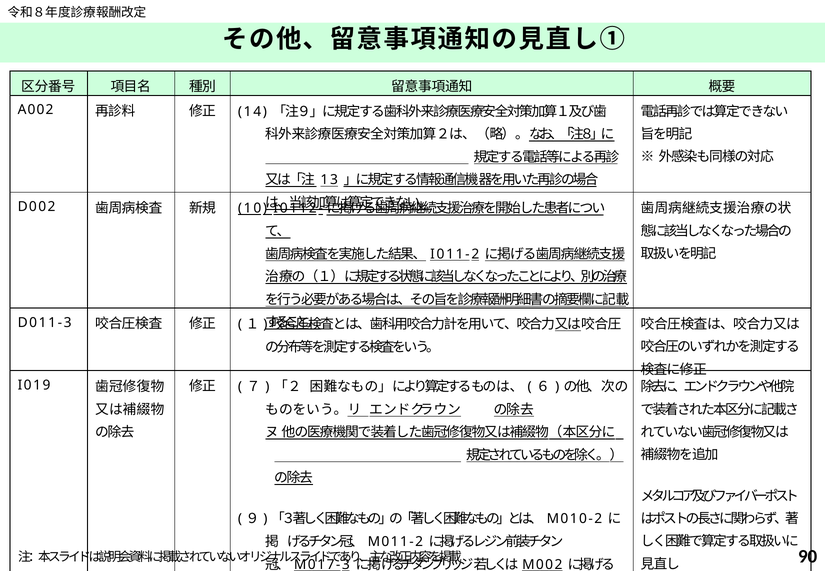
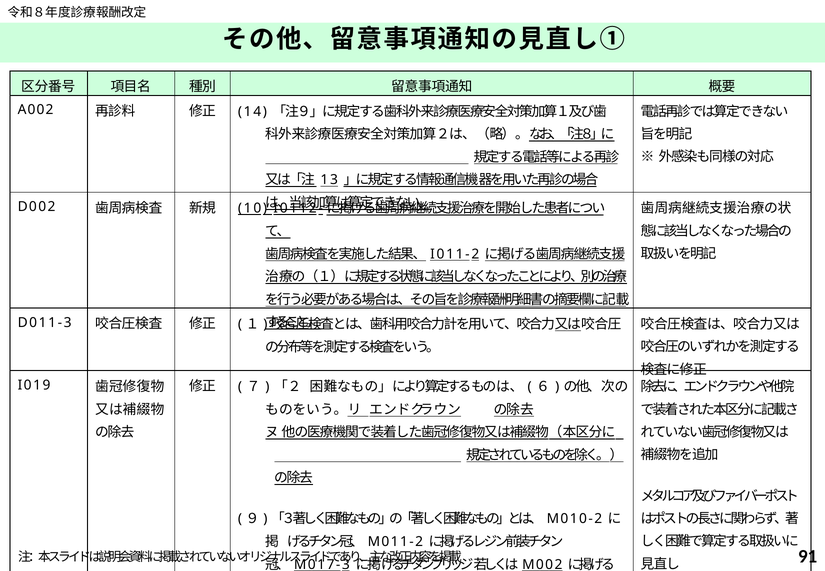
90: 90 -> 91
